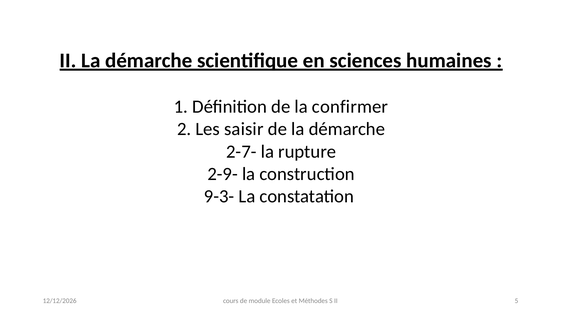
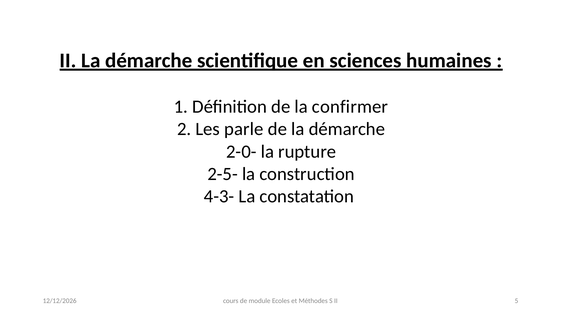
saisir: saisir -> parle
2-7-: 2-7- -> 2-0-
2-9-: 2-9- -> 2-5-
9-3-: 9-3- -> 4-3-
